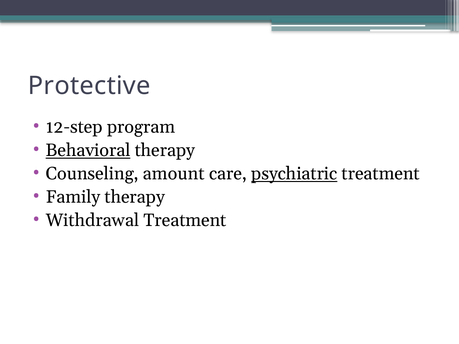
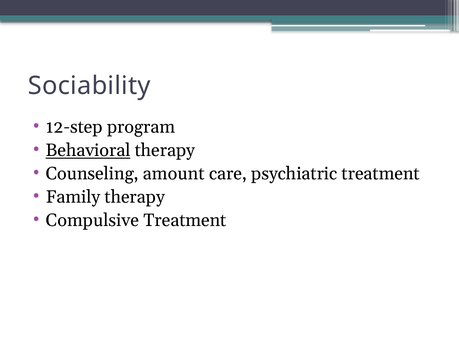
Protective: Protective -> Sociability
psychiatric underline: present -> none
Withdrawal: Withdrawal -> Compulsive
